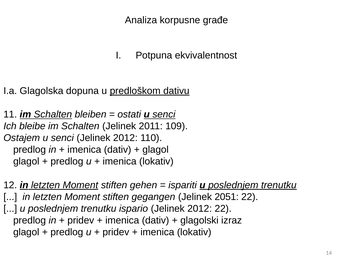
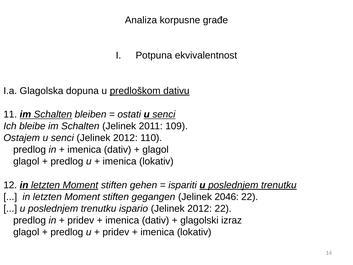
2051: 2051 -> 2046
